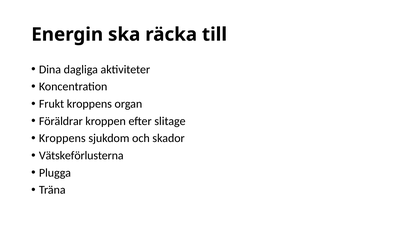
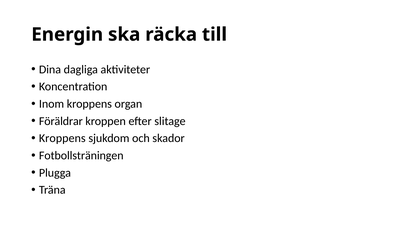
Frukt: Frukt -> Inom
Vätskeförlusterna: Vätskeförlusterna -> Fotbollsträningen
